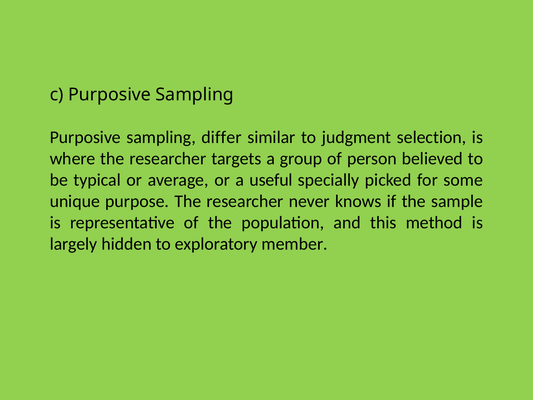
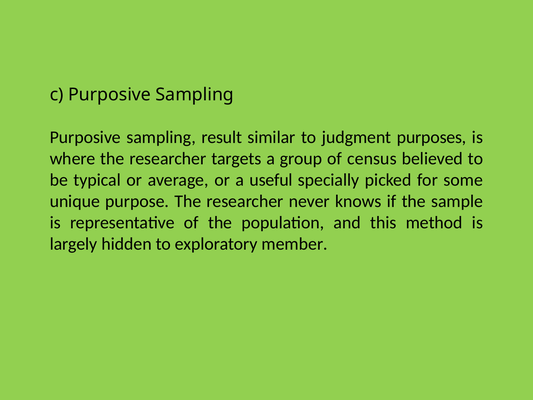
differ: differ -> result
selection: selection -> purposes
person: person -> census
